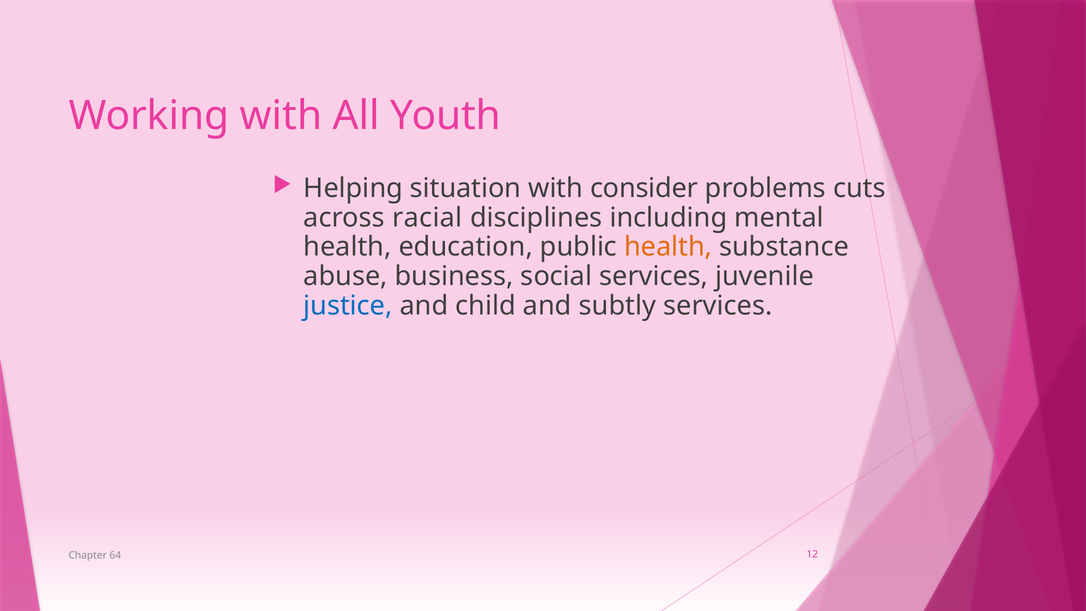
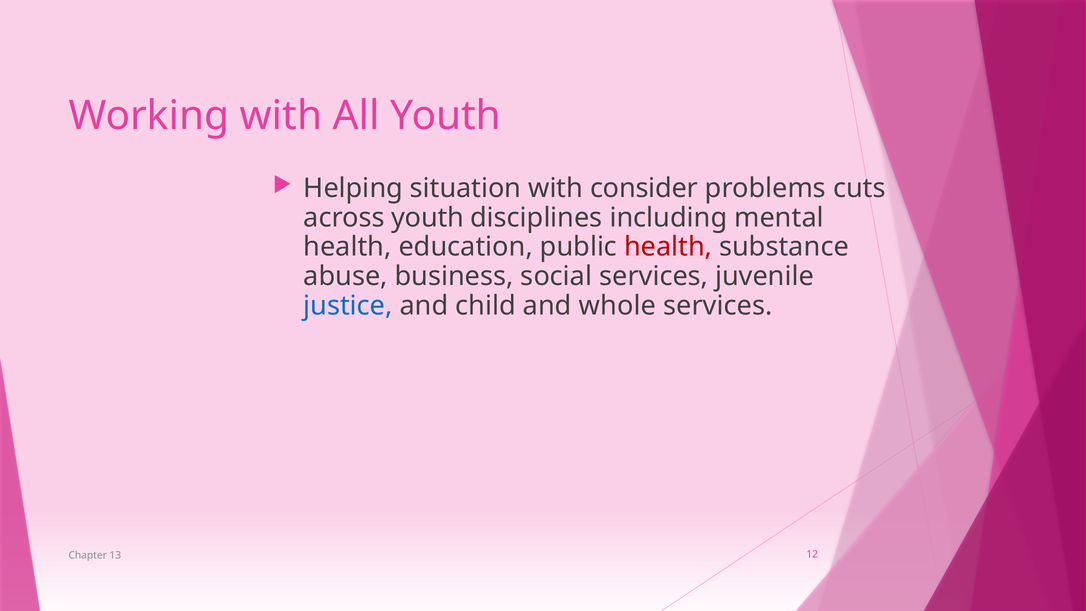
across racial: racial -> youth
health at (668, 247) colour: orange -> red
subtly: subtly -> whole
64: 64 -> 13
